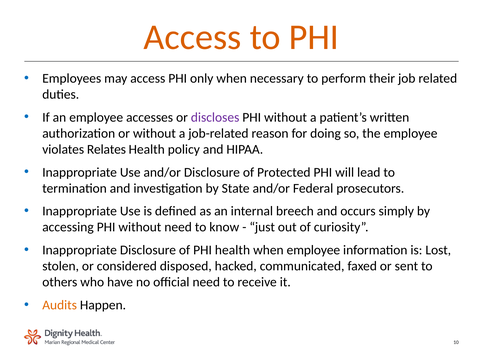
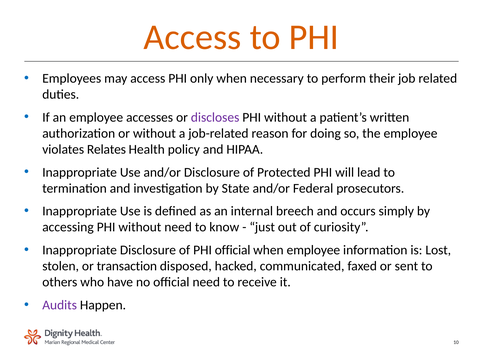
PHI health: health -> official
considered: considered -> transaction
Audits colour: orange -> purple
